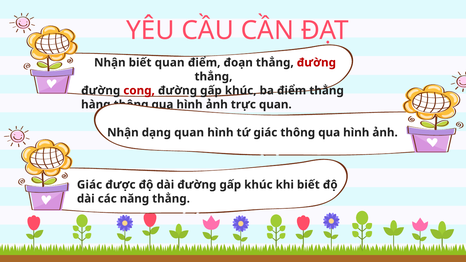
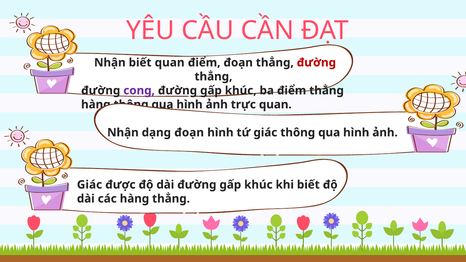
cong colour: red -> purple
dạng quan: quan -> đoạn
các năng: năng -> hàng
